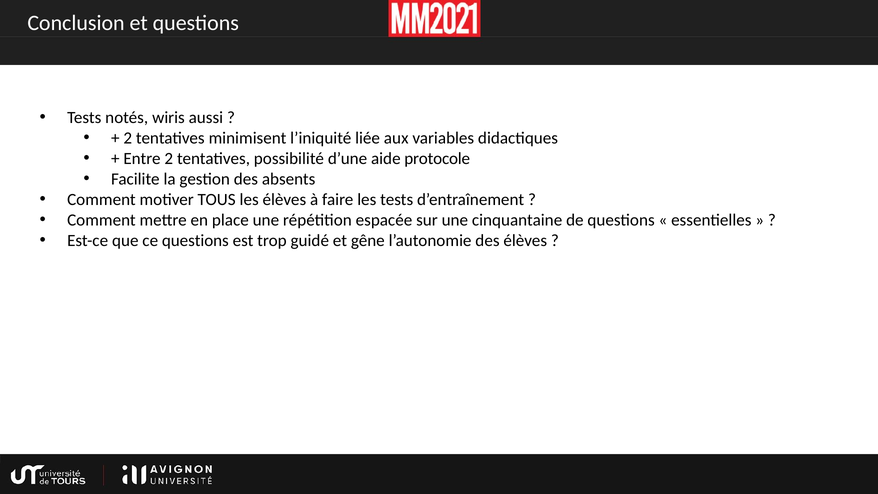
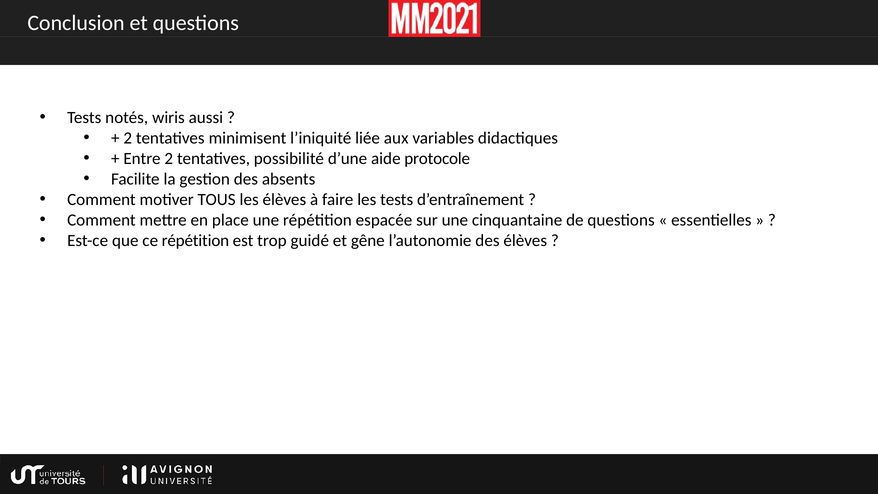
ce questions: questions -> répétition
